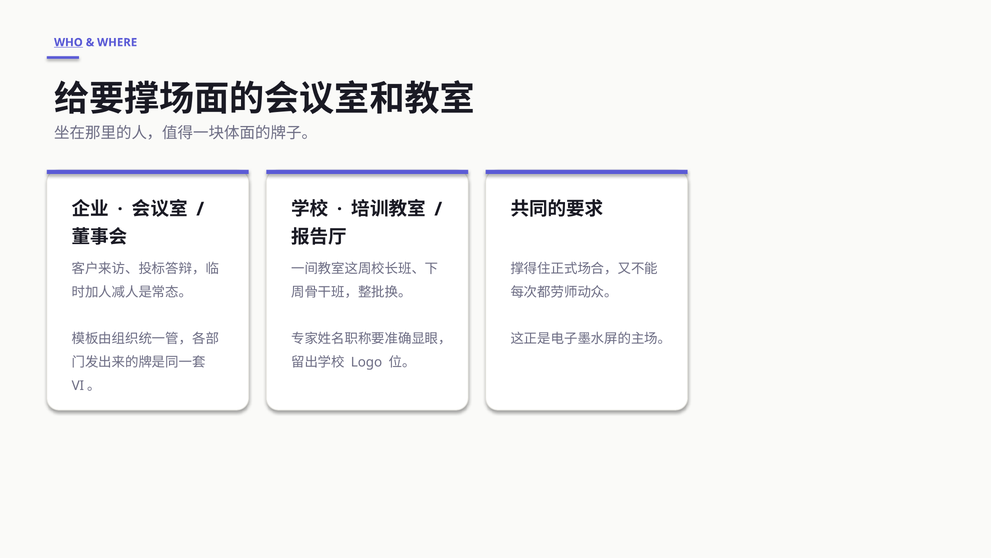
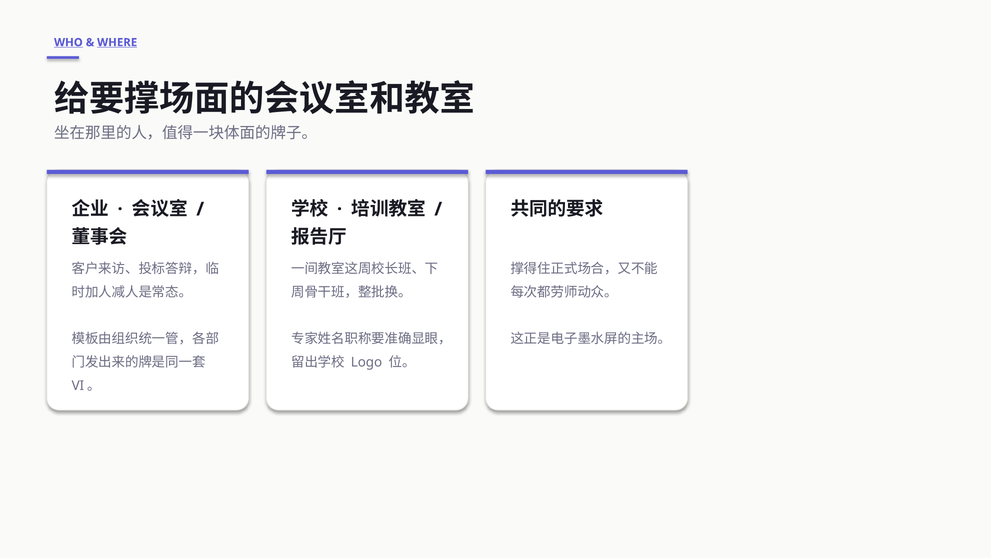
WHERE underline: none -> present
